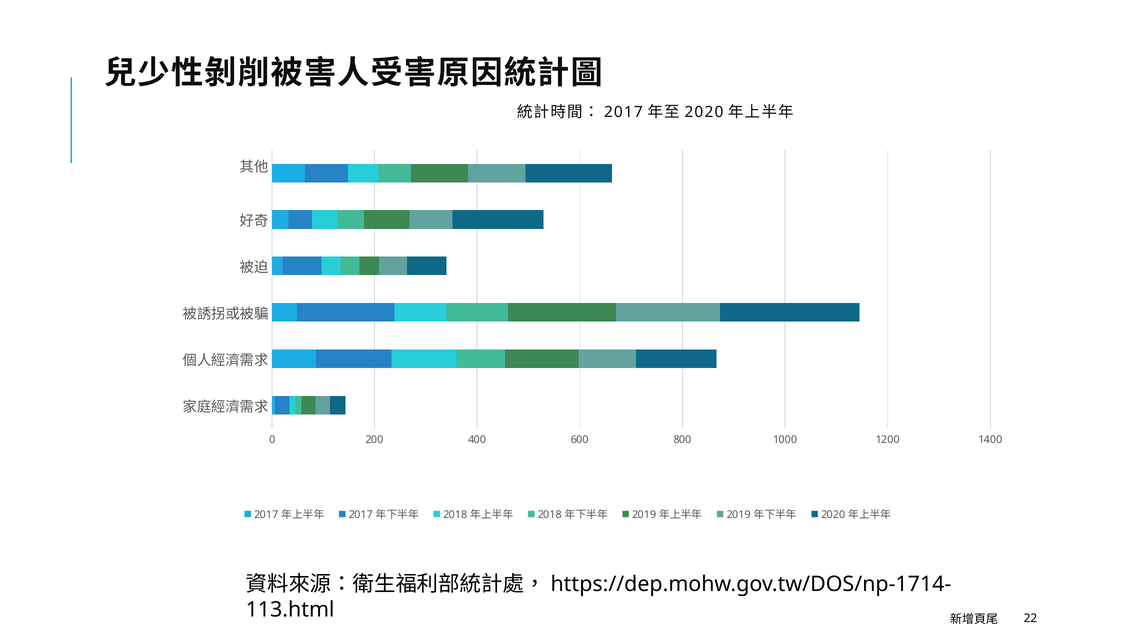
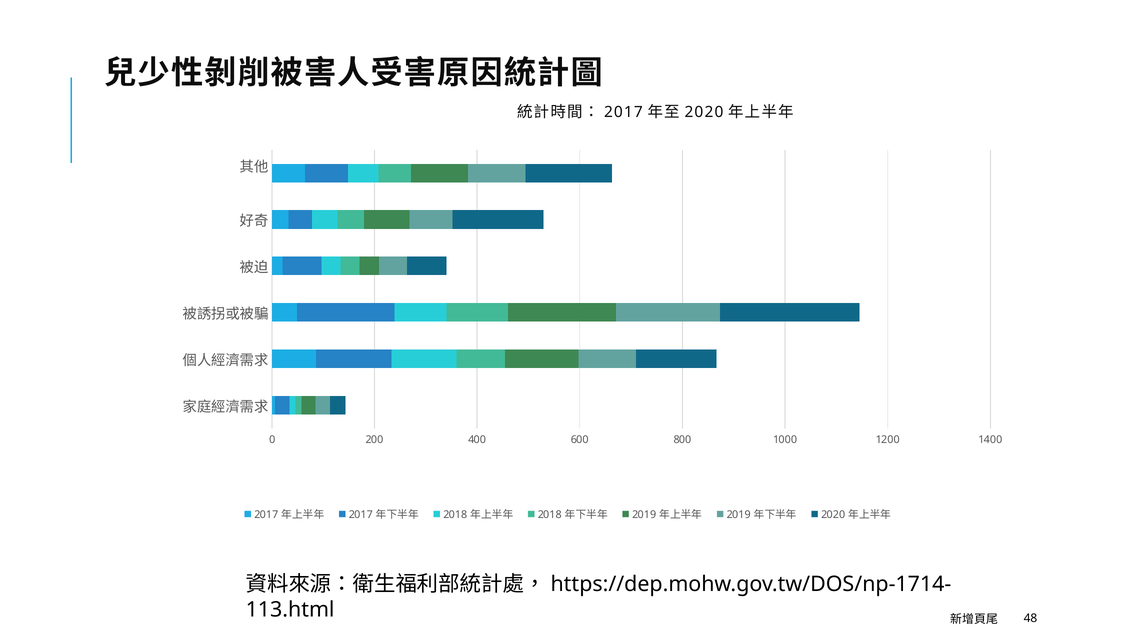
22: 22 -> 48
